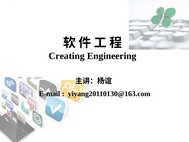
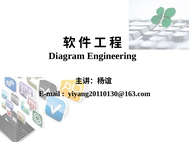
Creating: Creating -> Diagram
